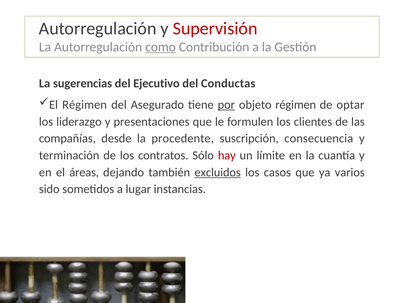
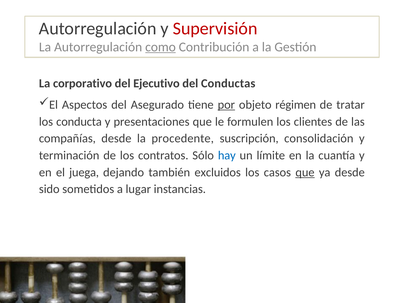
sugerencias: sugerencias -> corporativo
El Régimen: Régimen -> Aspectos
optar: optar -> tratar
liderazgo: liderazgo -> conducta
consecuencia: consecuencia -> consolidación
hay colour: red -> blue
áreas: áreas -> juega
excluidos underline: present -> none
que at (305, 172) underline: none -> present
ya varios: varios -> desde
